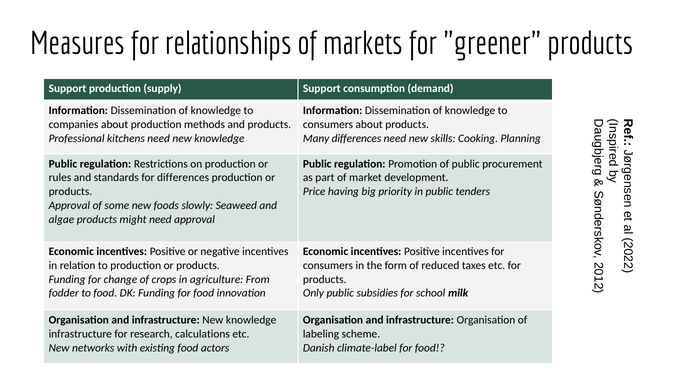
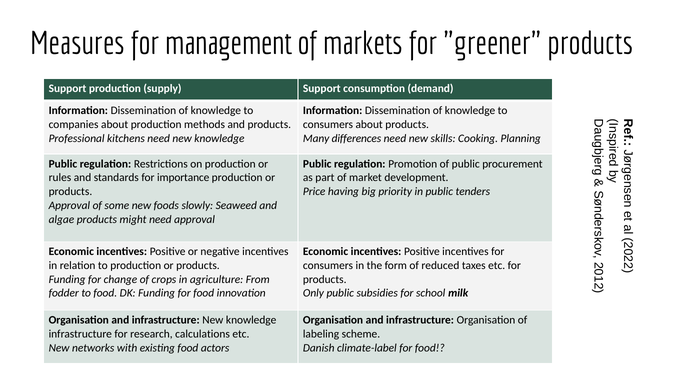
relationships: relationships -> management
for differences: differences -> importance
